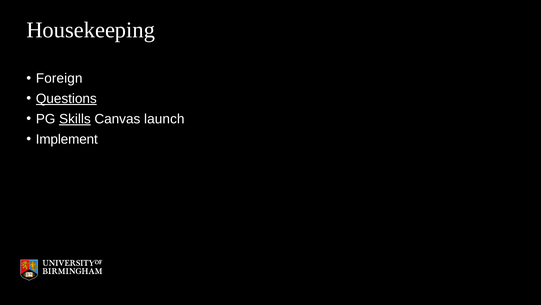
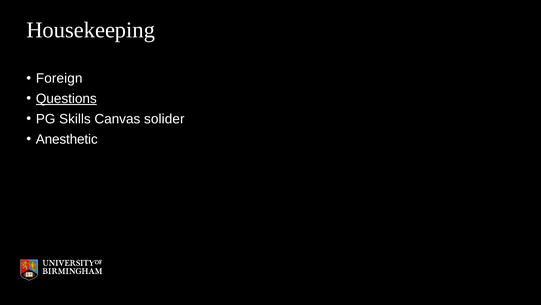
Skills underline: present -> none
launch: launch -> solider
Implement: Implement -> Anesthetic
